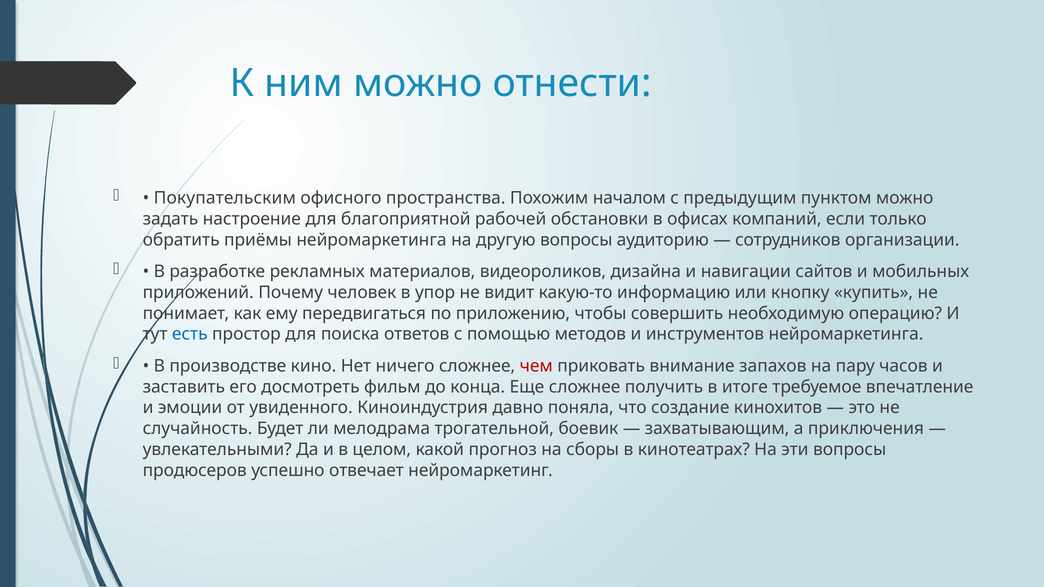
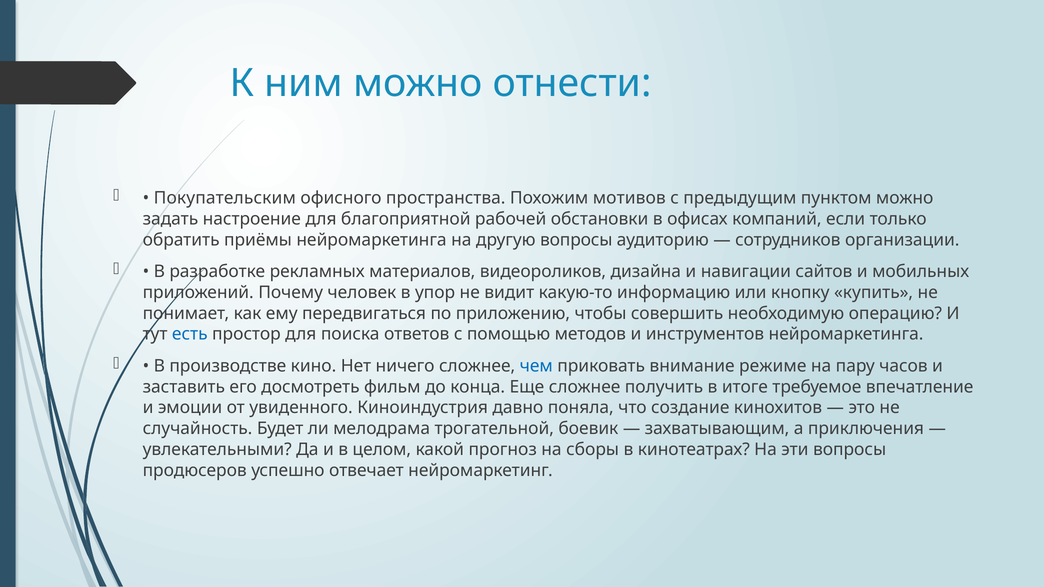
началом: началом -> мотивов
чем colour: red -> blue
запахов: запахов -> режиме
